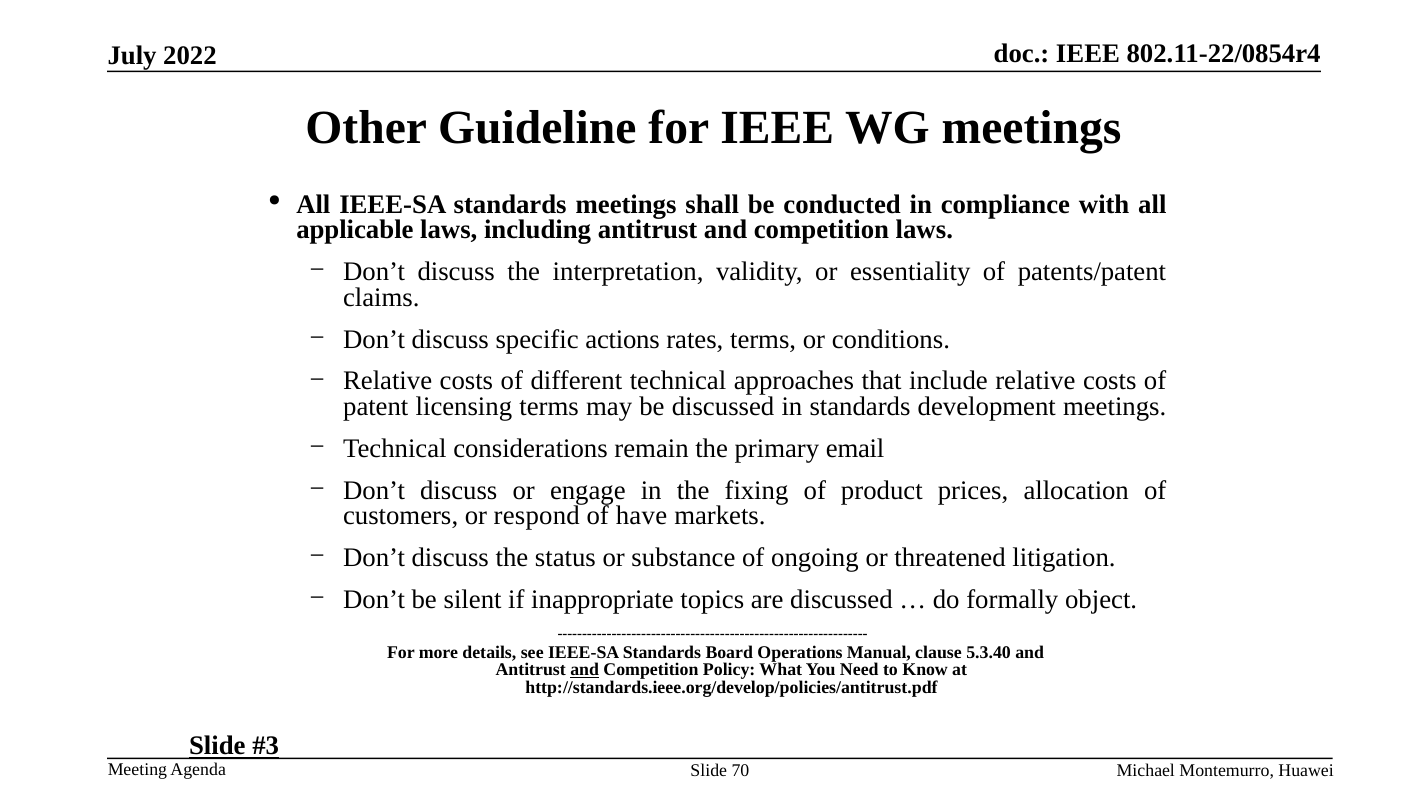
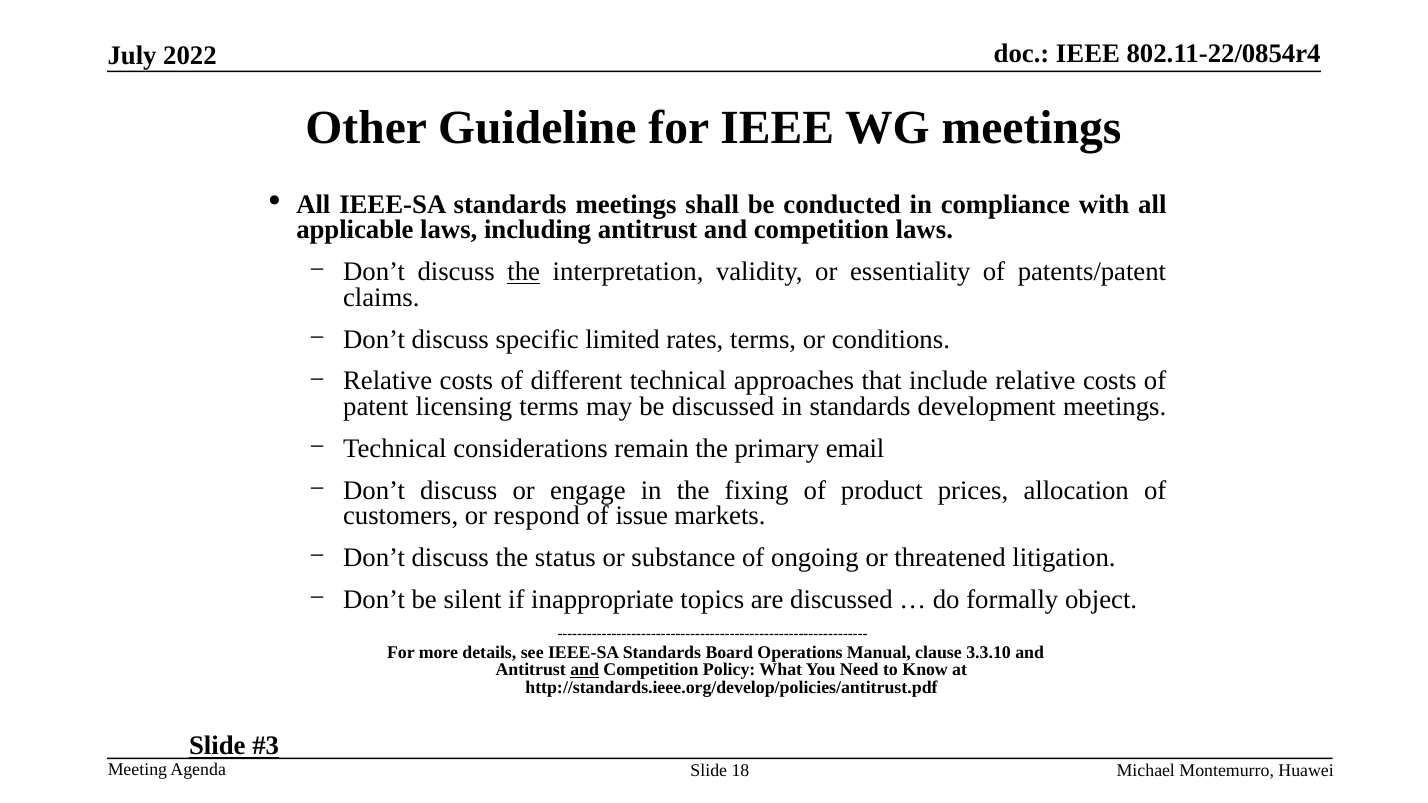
the at (524, 272) underline: none -> present
actions: actions -> limited
have: have -> issue
5.3.40: 5.3.40 -> 3.3.10
70: 70 -> 18
